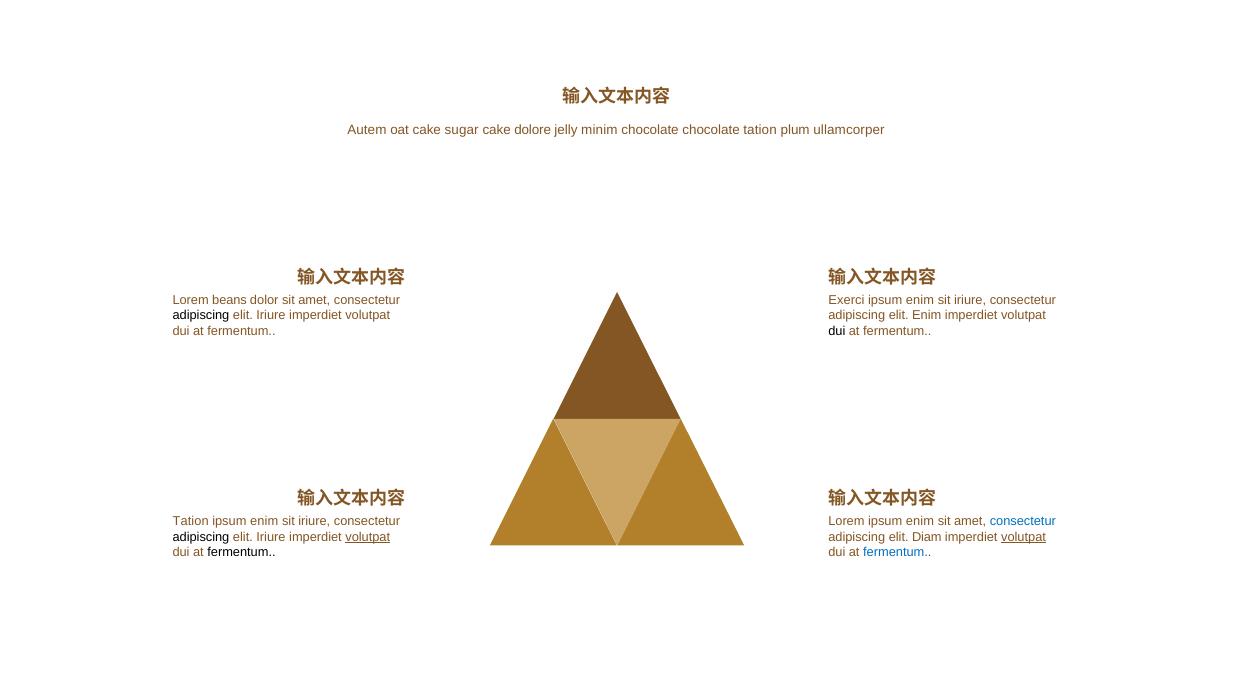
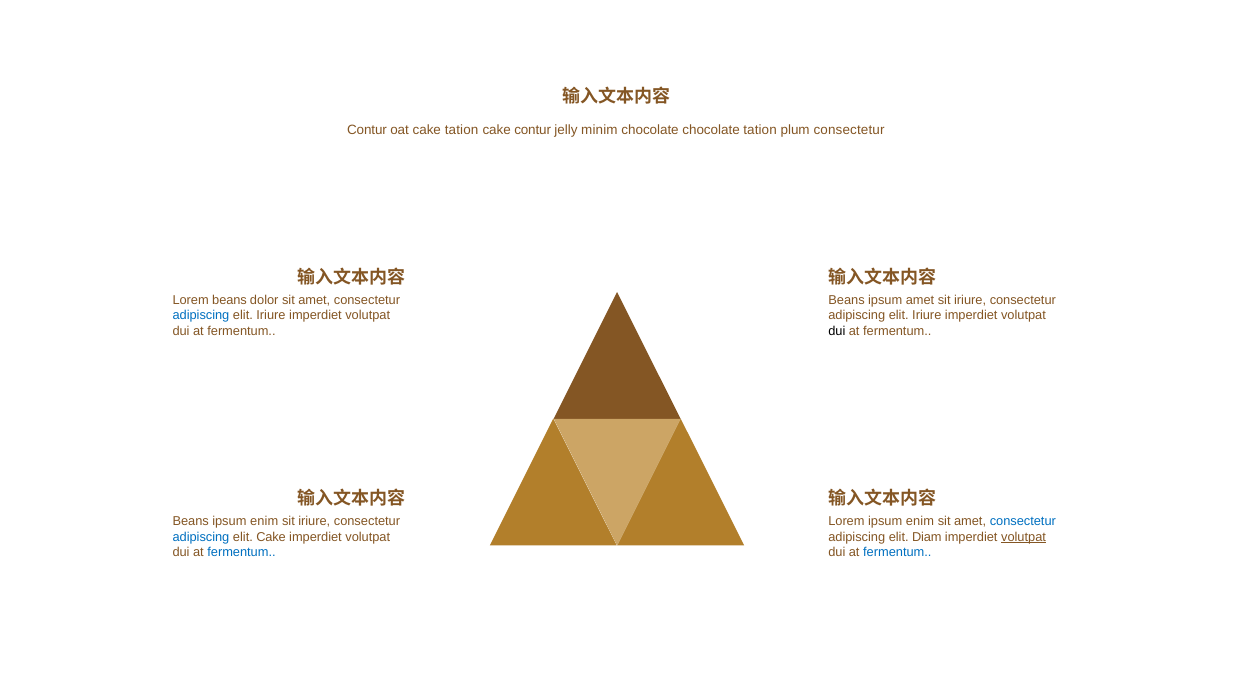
Autem at (367, 130): Autem -> Contur
cake sugar: sugar -> tation
cake dolore: dolore -> contur
plum ullamcorper: ullamcorper -> consectetur
Exerci at (846, 300): Exerci -> Beans
enim at (920, 300): enim -> amet
Enim at (927, 316): Enim -> Iriure
adipiscing at (201, 316) colour: black -> blue
Tation at (191, 522): Tation -> Beans
adipiscing at (201, 537) colour: black -> blue
Iriure at (271, 537): Iriure -> Cake
volutpat at (368, 537) underline: present -> none
fermentum at (242, 553) colour: black -> blue
